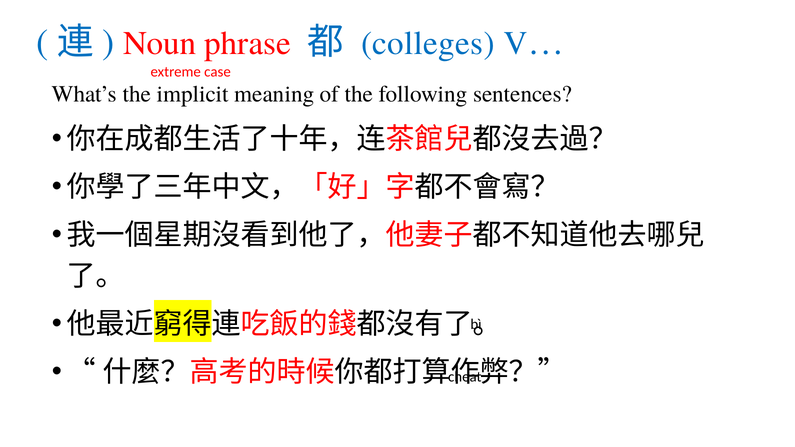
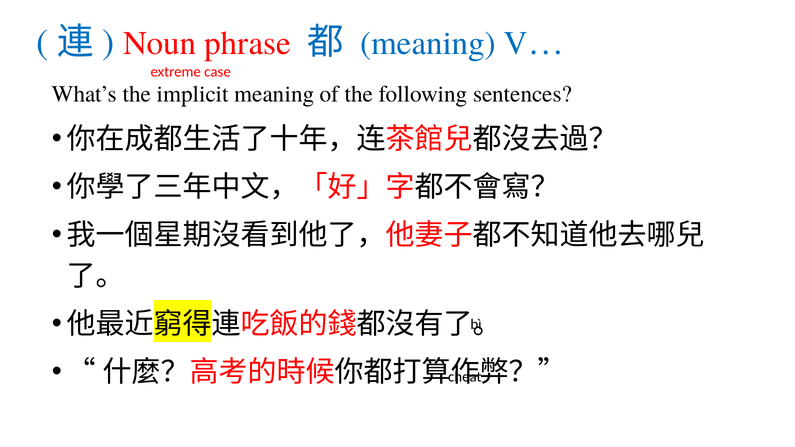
colleges at (428, 43): colleges -> meaning
